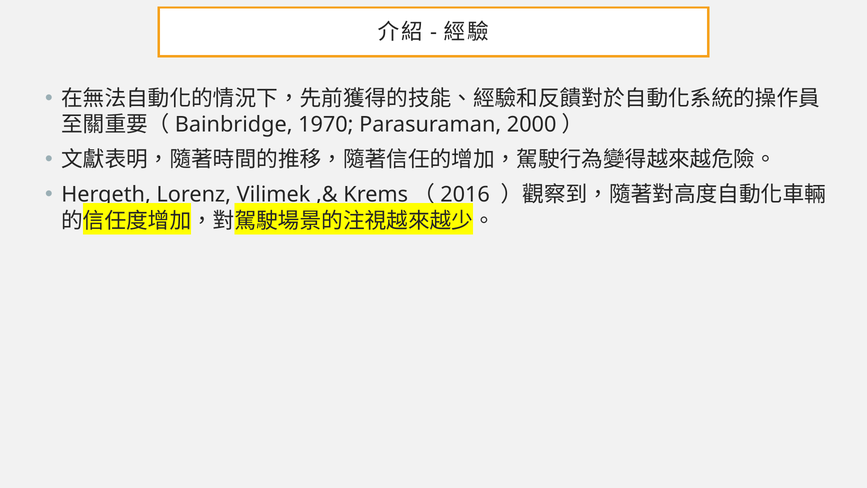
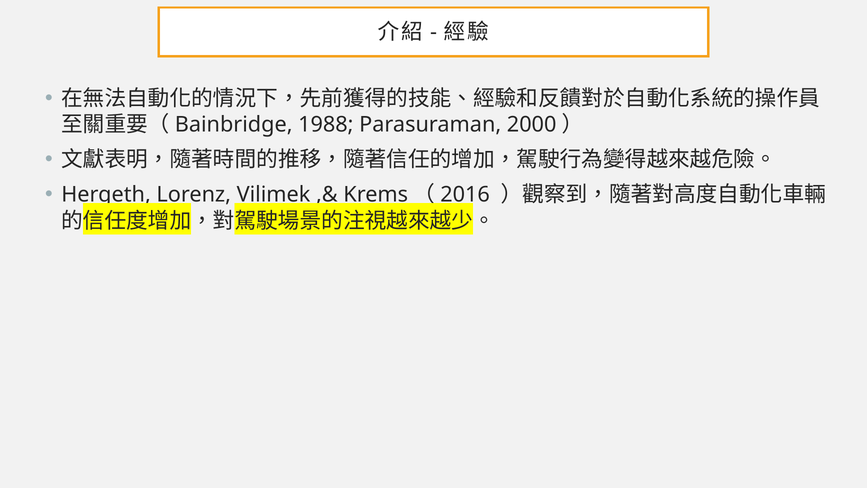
1970: 1970 -> 1988
